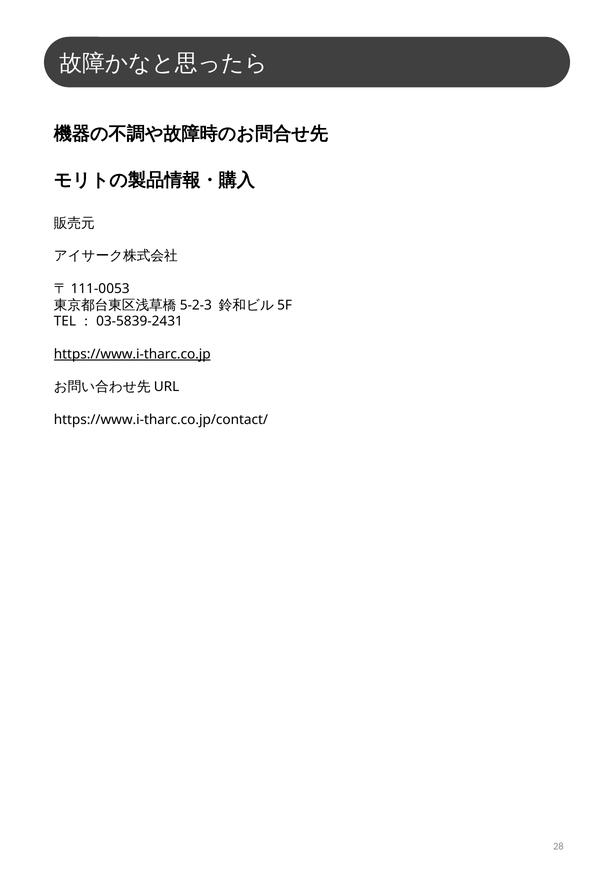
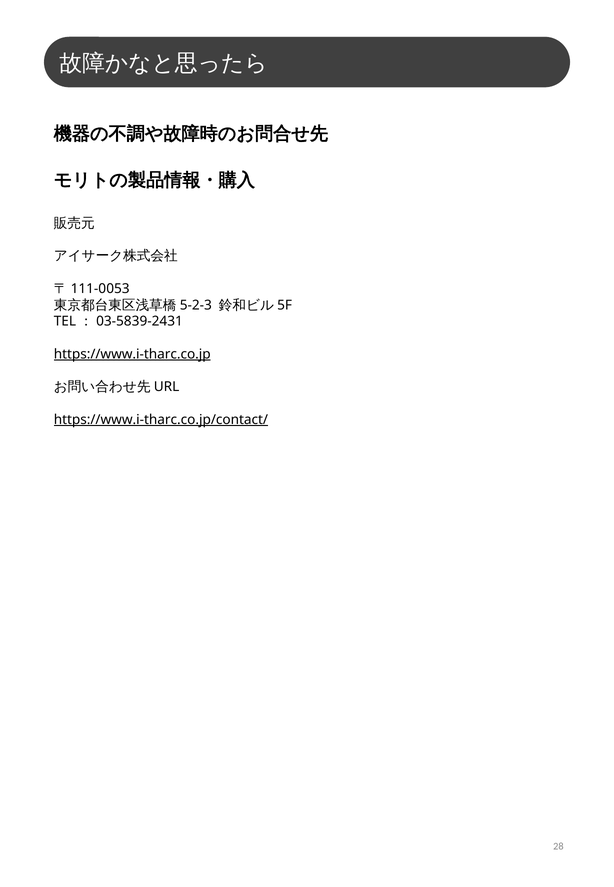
https://www.i-tharc.co.jp/contact/ underline: none -> present
